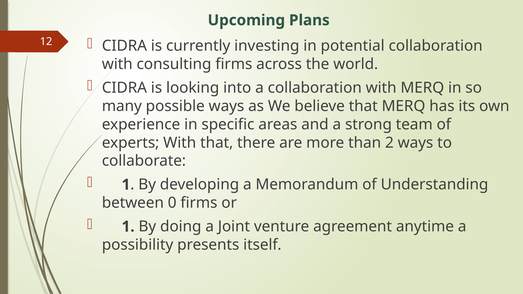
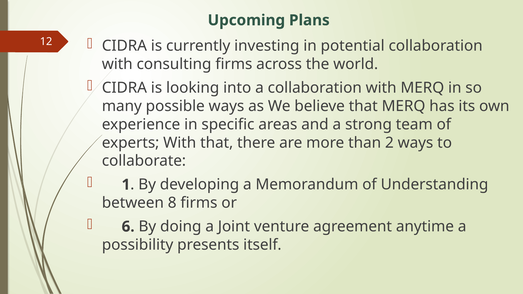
0: 0 -> 8
1 at (128, 227): 1 -> 6
